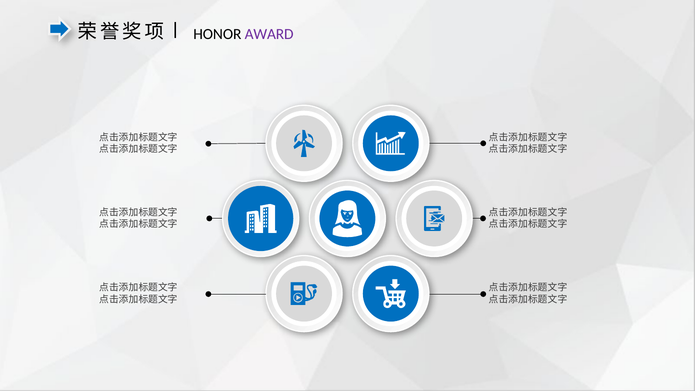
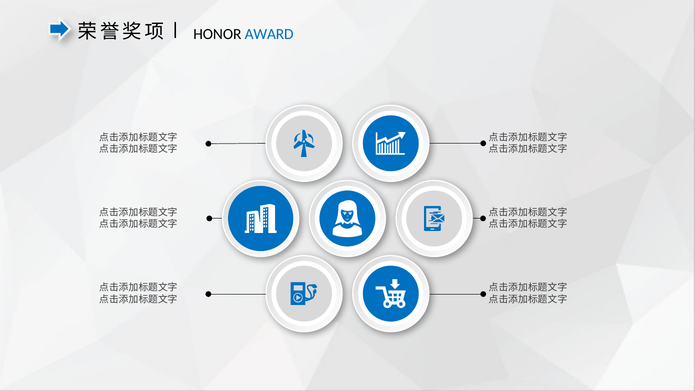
AWARD colour: purple -> blue
